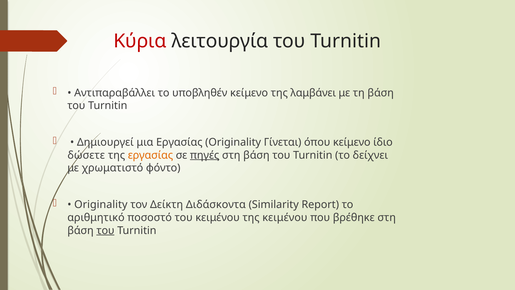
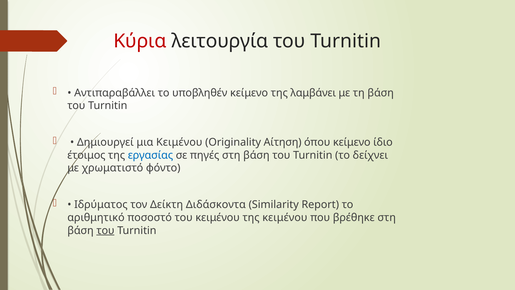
μια Εργασίας: Εργασίας -> Κειμένου
Γίνεται: Γίνεται -> Αίτηση
δώσετε: δώσετε -> έτοιμος
εργασίας at (150, 155) colour: orange -> blue
πηγές underline: present -> none
Originality at (101, 204): Originality -> Ιδρύματος
